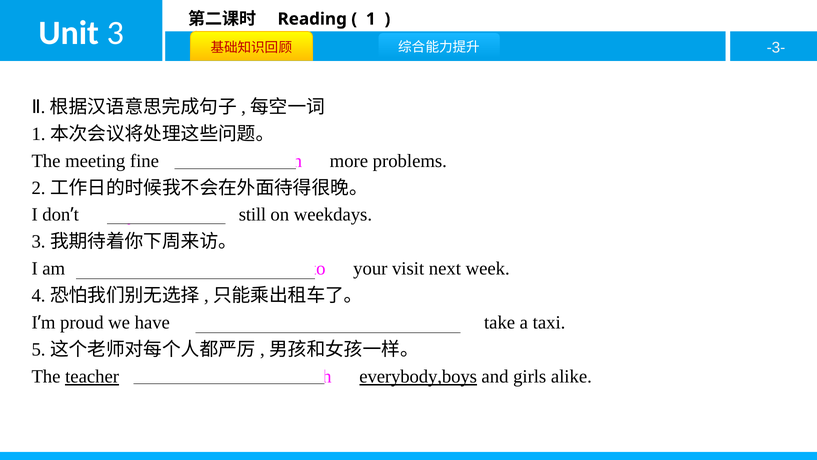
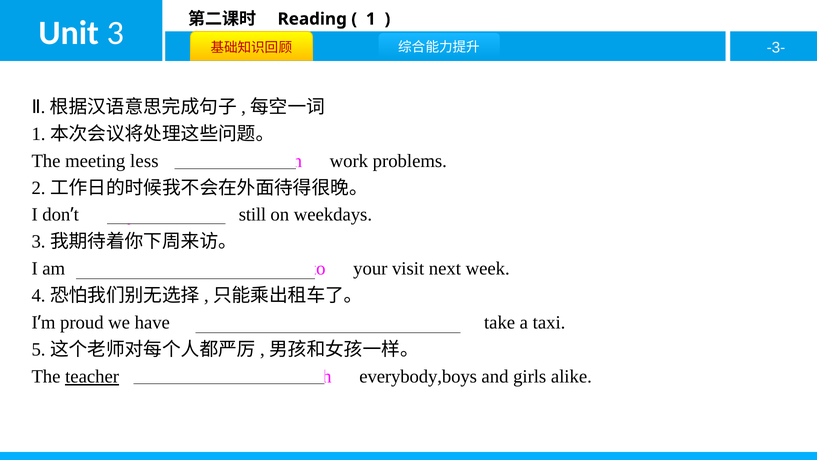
fine: fine -> less
more: more -> work
everybody,boys underline: present -> none
